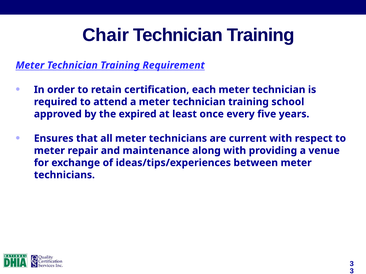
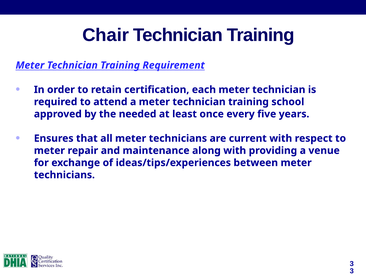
expired: expired -> needed
